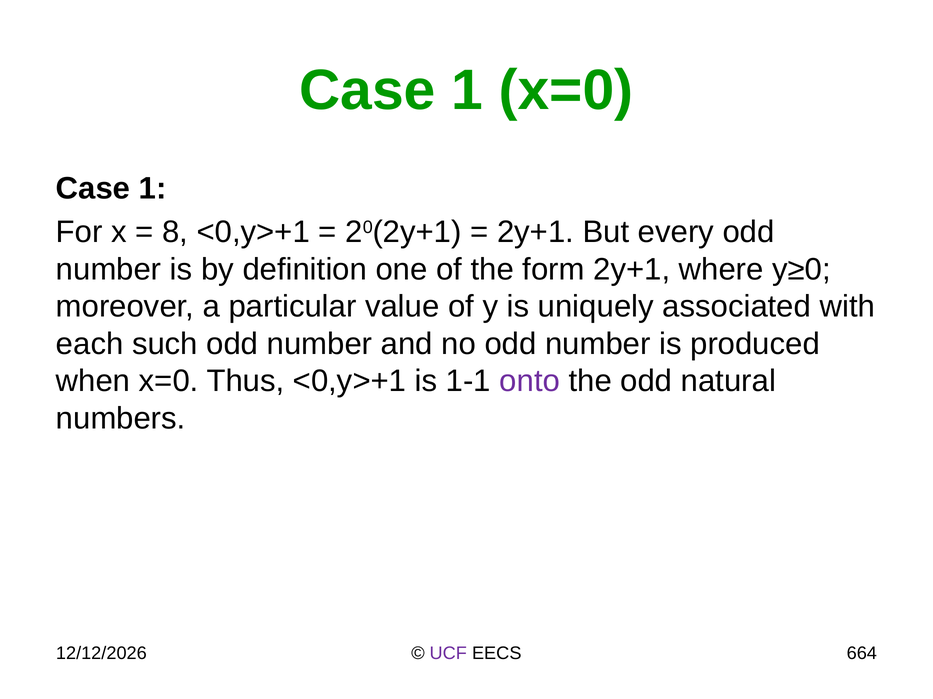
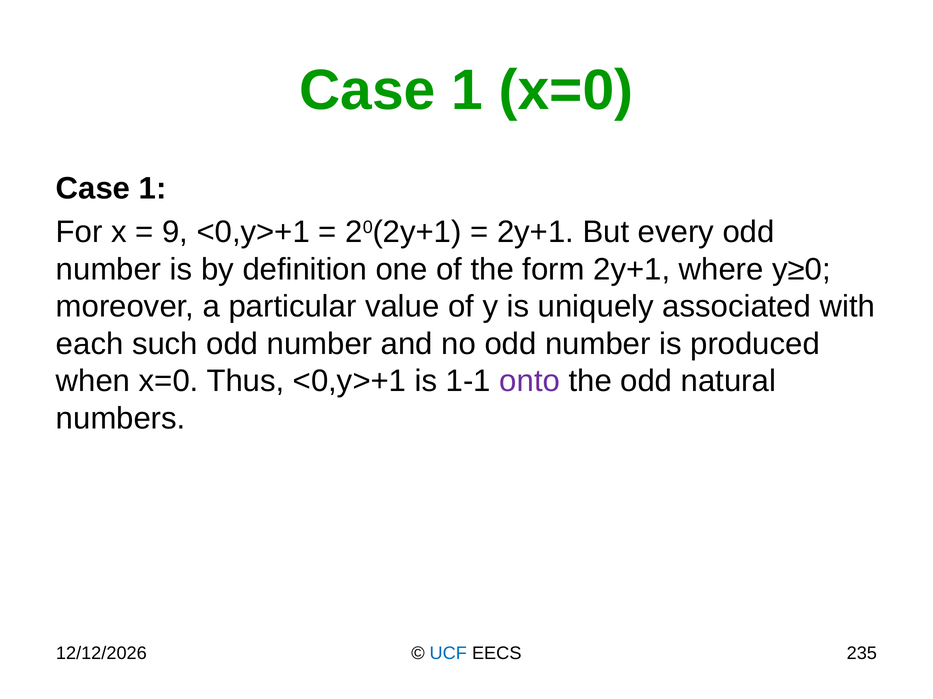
8: 8 -> 9
UCF colour: purple -> blue
664: 664 -> 235
